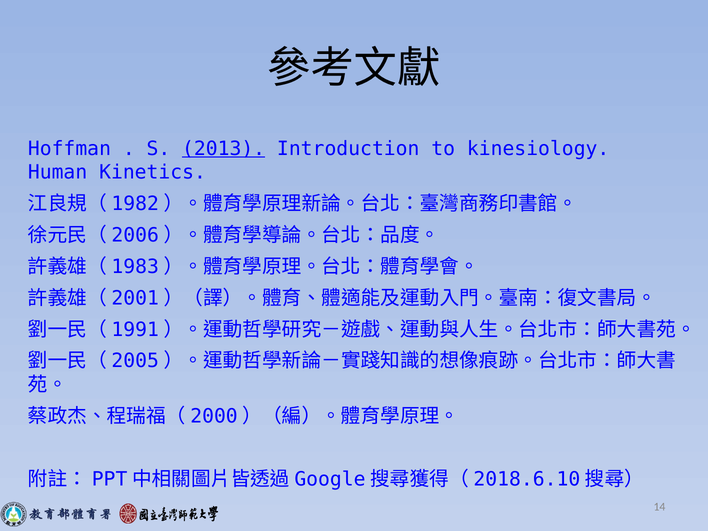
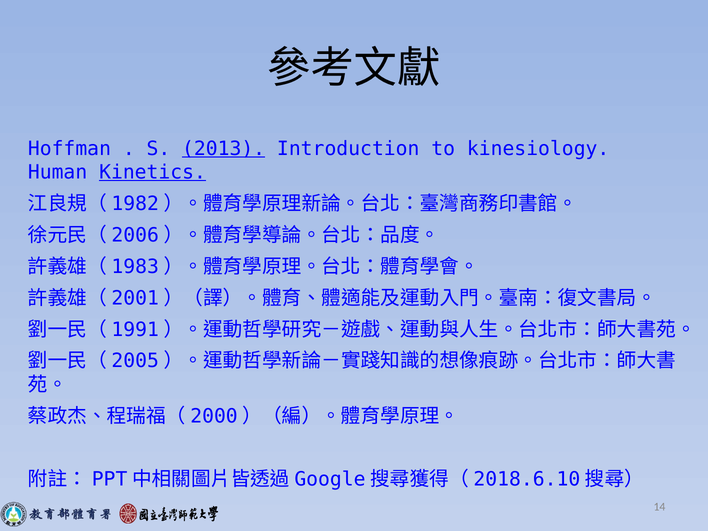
Kinetics underline: none -> present
